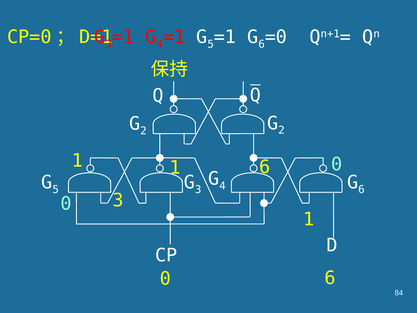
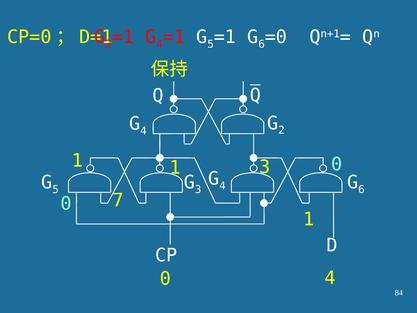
2 at (143, 131): 2 -> 4
1 6: 6 -> 3
0 3: 3 -> 7
0 6: 6 -> 4
